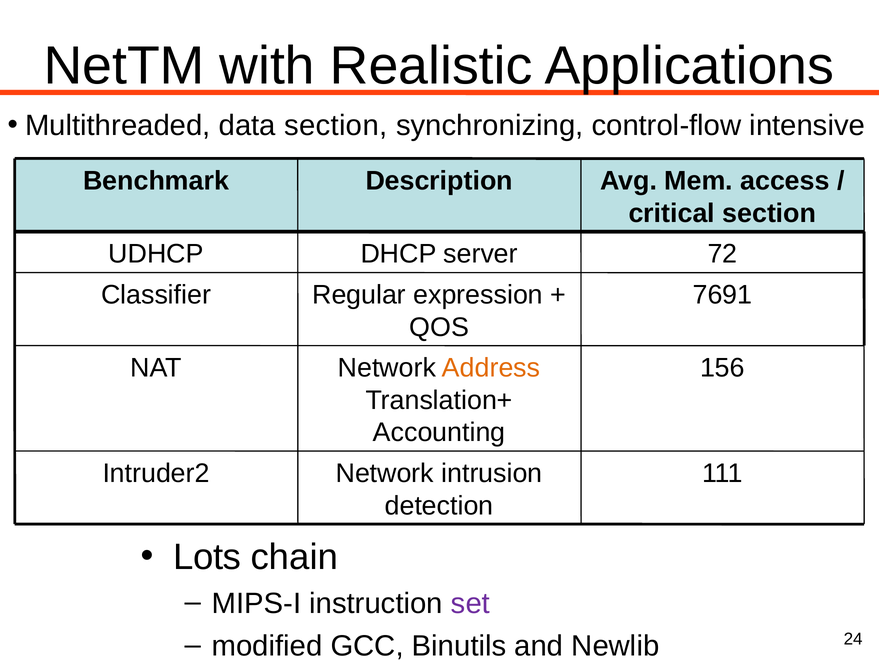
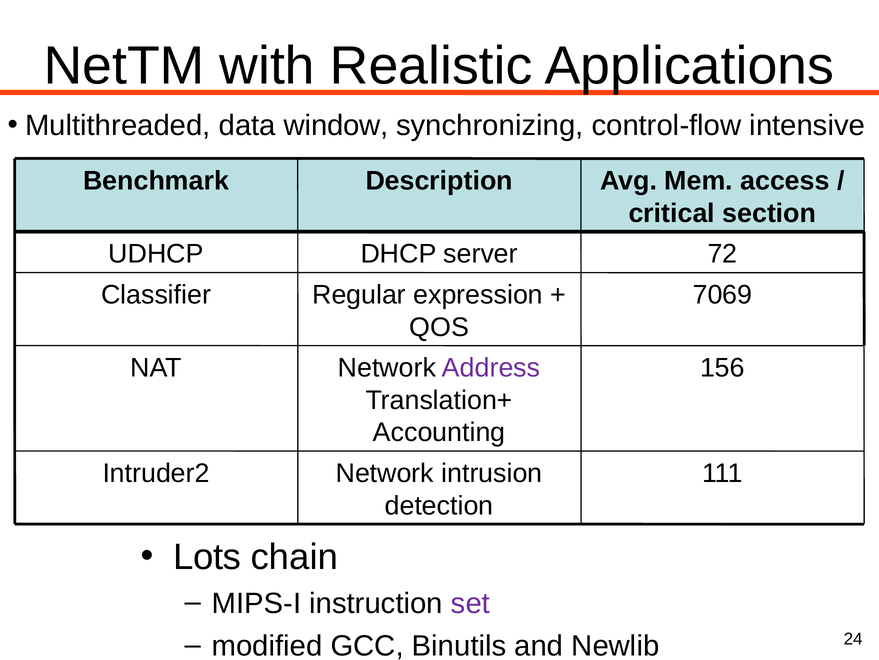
data section: section -> window
7691: 7691 -> 7069
Address colour: orange -> purple
